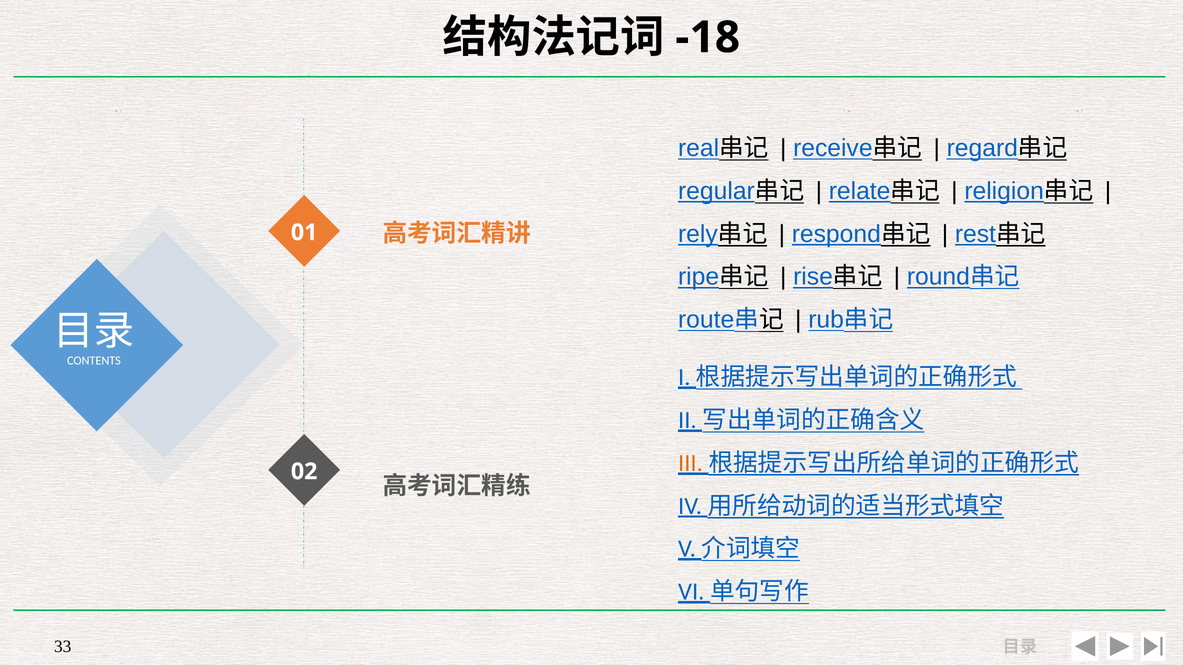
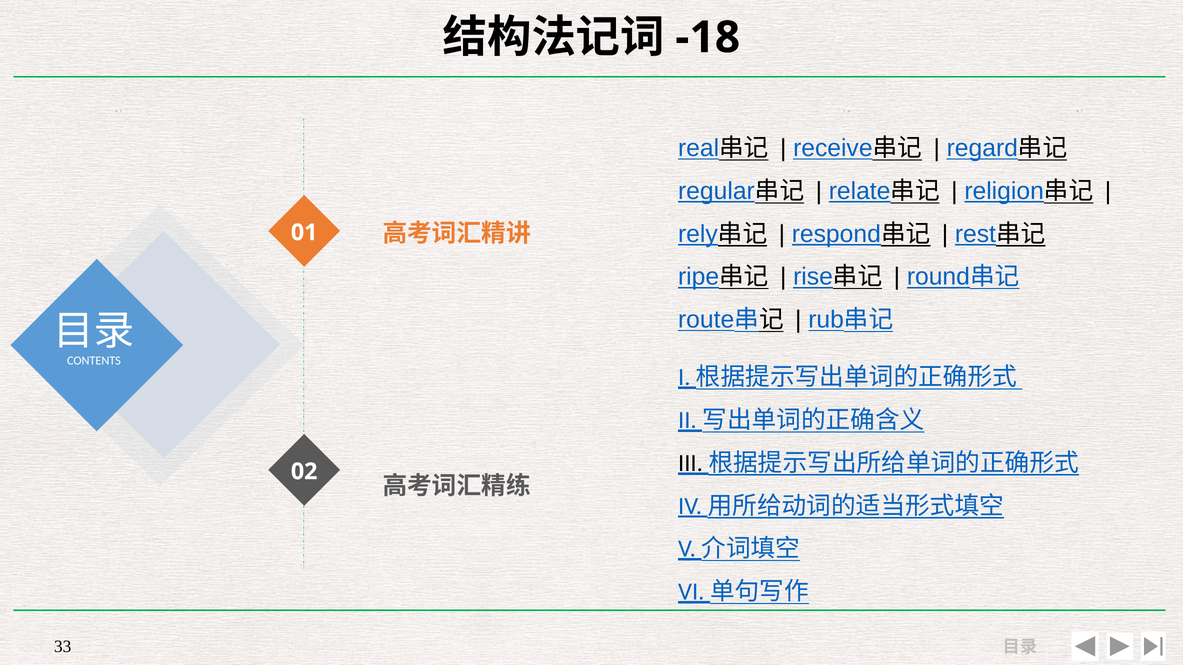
III colour: orange -> black
